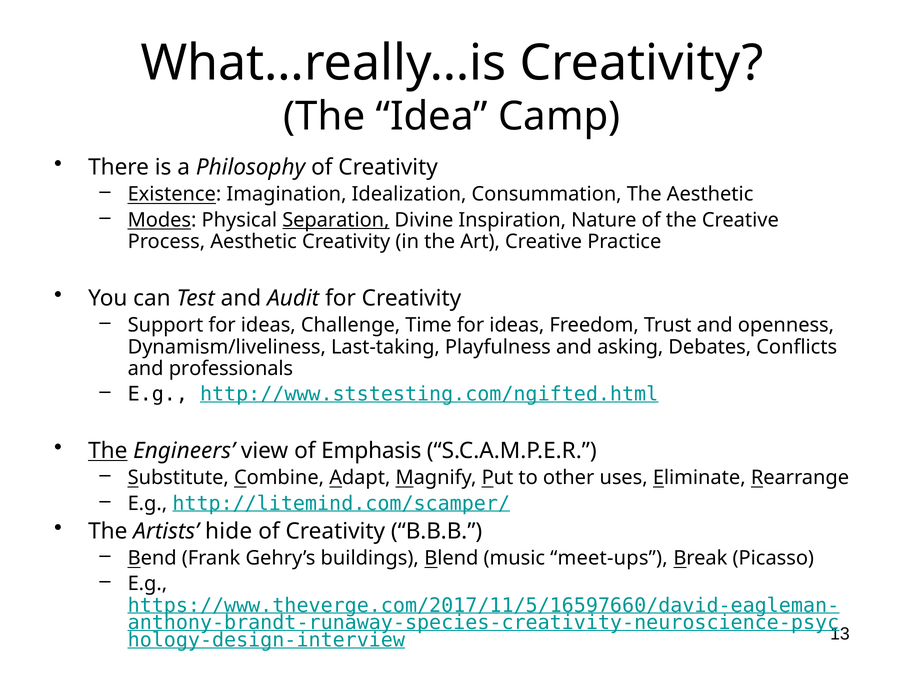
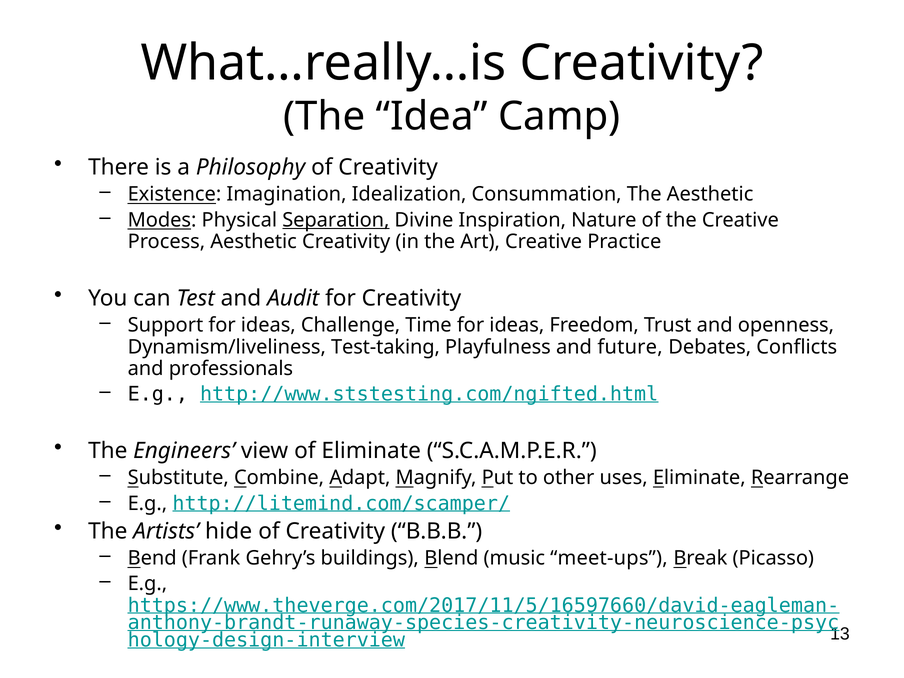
Last-taking: Last-taking -> Test-taking
asking: asking -> future
The at (108, 451) underline: present -> none
of Emphasis: Emphasis -> Eliminate
